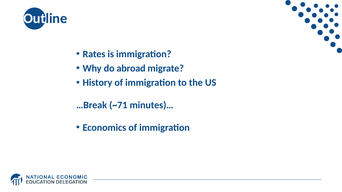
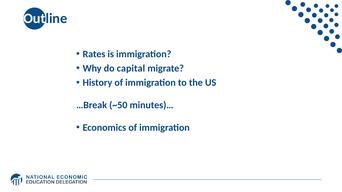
abroad: abroad -> capital
~71: ~71 -> ~50
